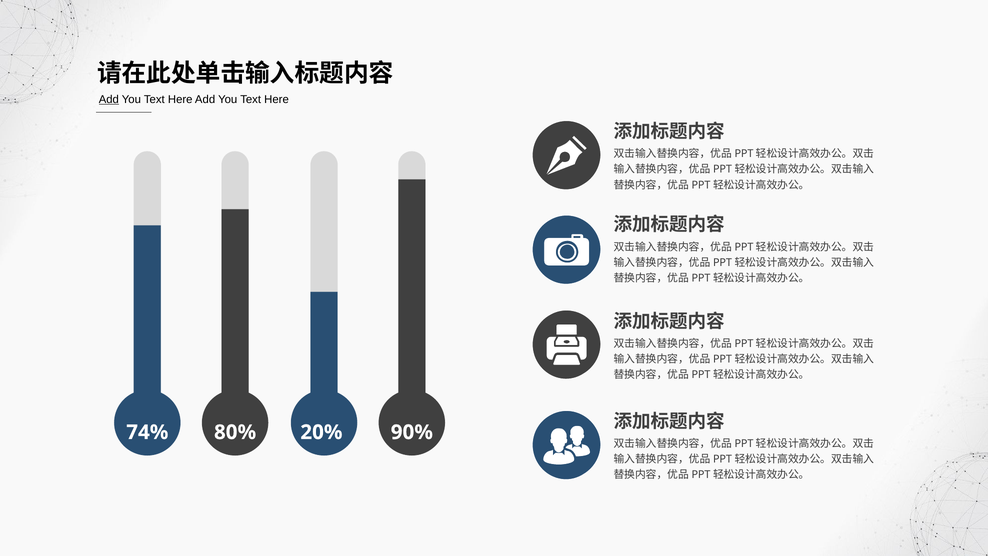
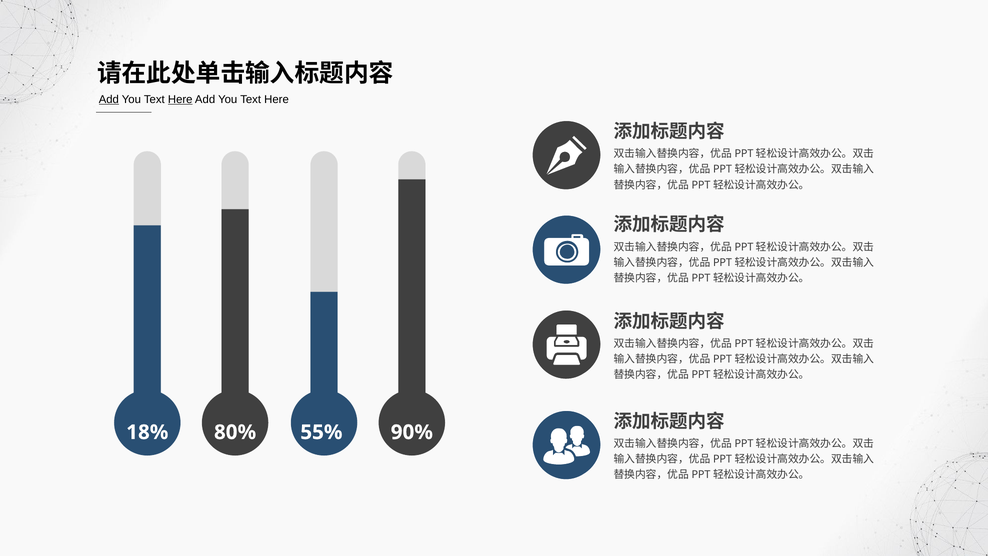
Here at (180, 99) underline: none -> present
74%: 74% -> 18%
20%: 20% -> 55%
